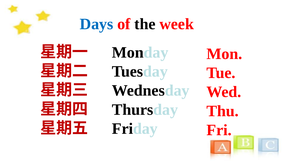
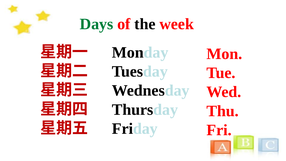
Days colour: blue -> green
